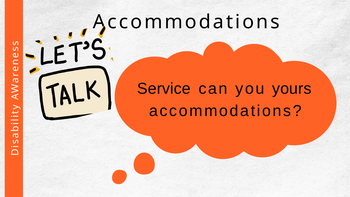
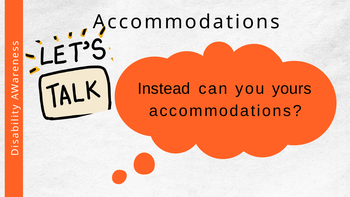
Service: Service -> Instead
